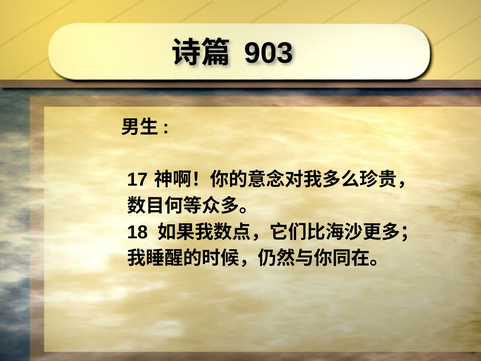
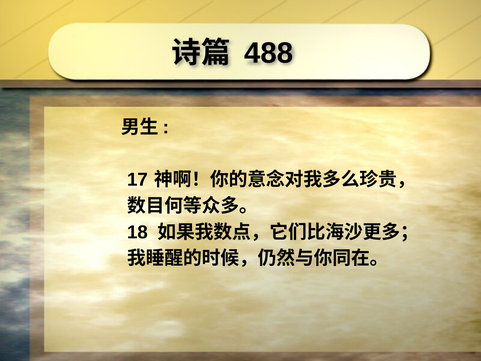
903: 903 -> 488
